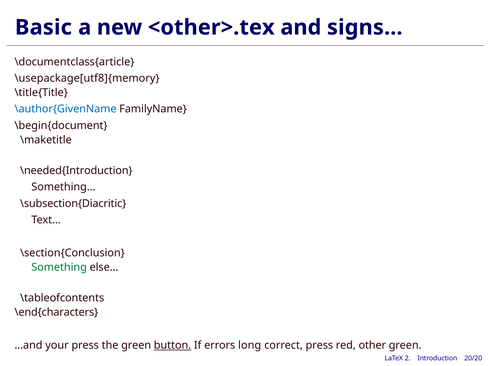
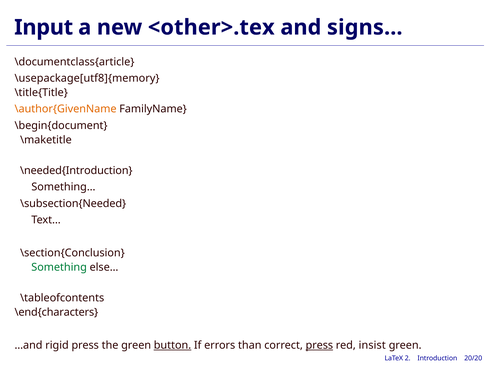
Basic: Basic -> Input
\author{GivenName colour: blue -> orange
\subsection{Diacritic: \subsection{Diacritic -> \subsection{Needed
your: your -> rigid
long: long -> than
press at (319, 346) underline: none -> present
other: other -> insist
